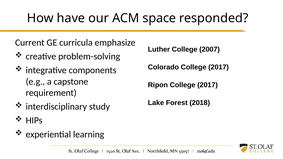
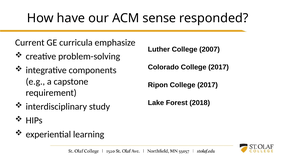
space: space -> sense
